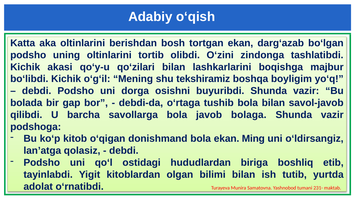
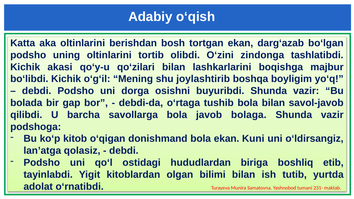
tekshiramiz: tekshiramiz -> joylashtirib
Ming: Ming -> Kuni
